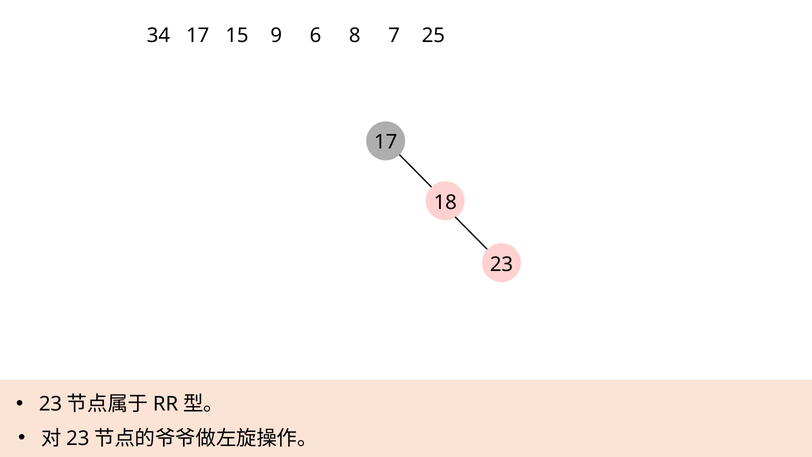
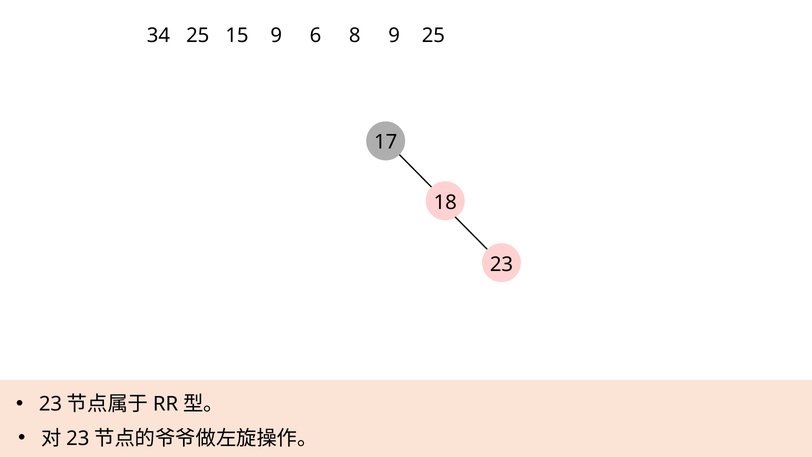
34 17: 17 -> 25
8 7: 7 -> 9
